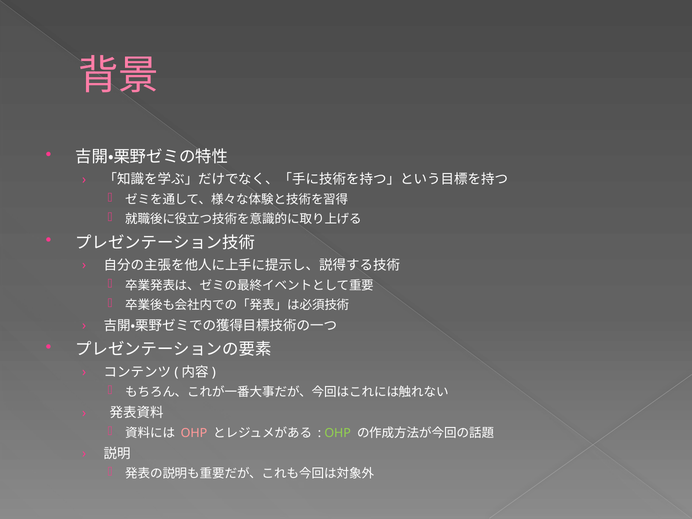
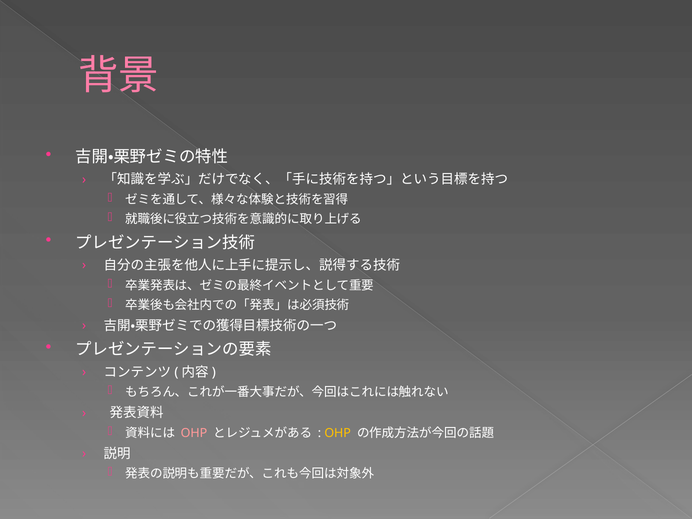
OHP at (338, 433) colour: light green -> yellow
